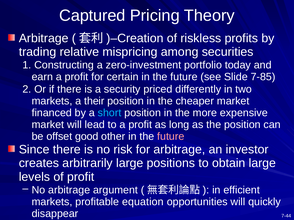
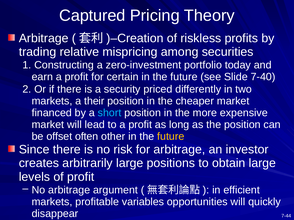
7-85: 7-85 -> 7-40
good: good -> often
future at (171, 137) colour: pink -> yellow
equation: equation -> variables
